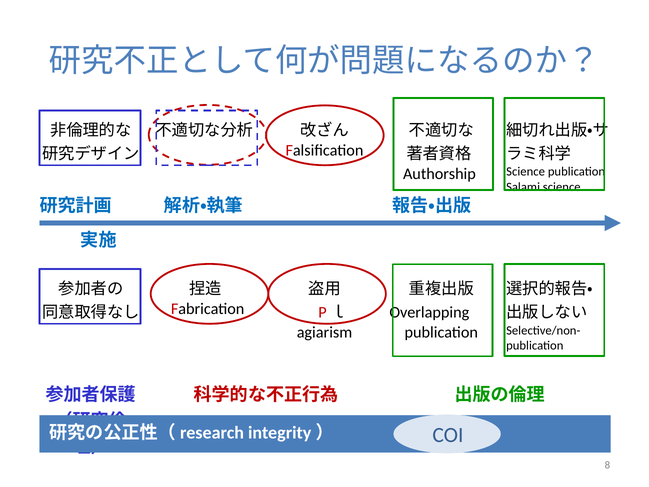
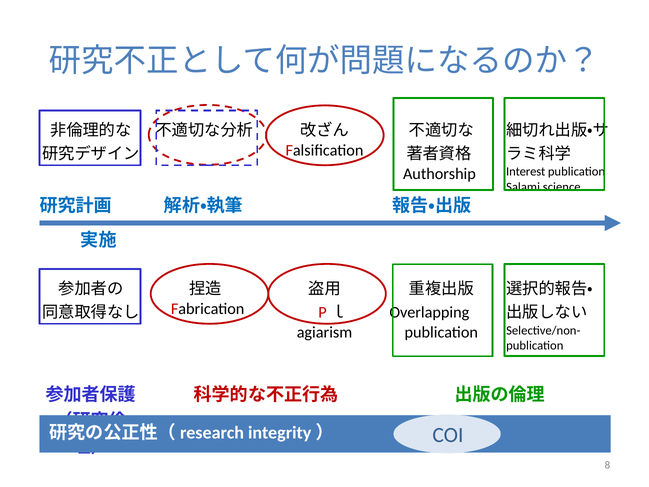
Science at (526, 172): Science -> Interest
